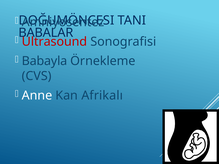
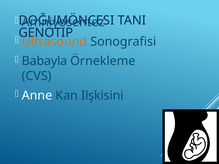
BABALAR: BABALAR -> GENOTIP
Ultrasound colour: red -> orange
Afrikalı: Afrikalı -> Ilşkisini
